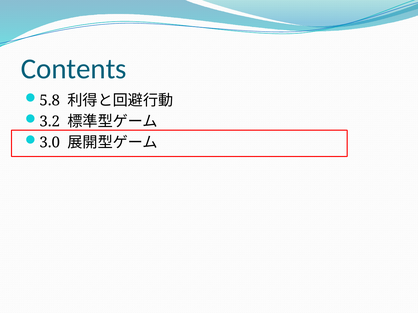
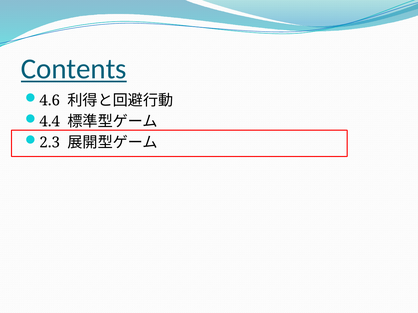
Contents underline: none -> present
5.8: 5.8 -> 4.6
3.2: 3.2 -> 4.4
3.0: 3.0 -> 2.3
